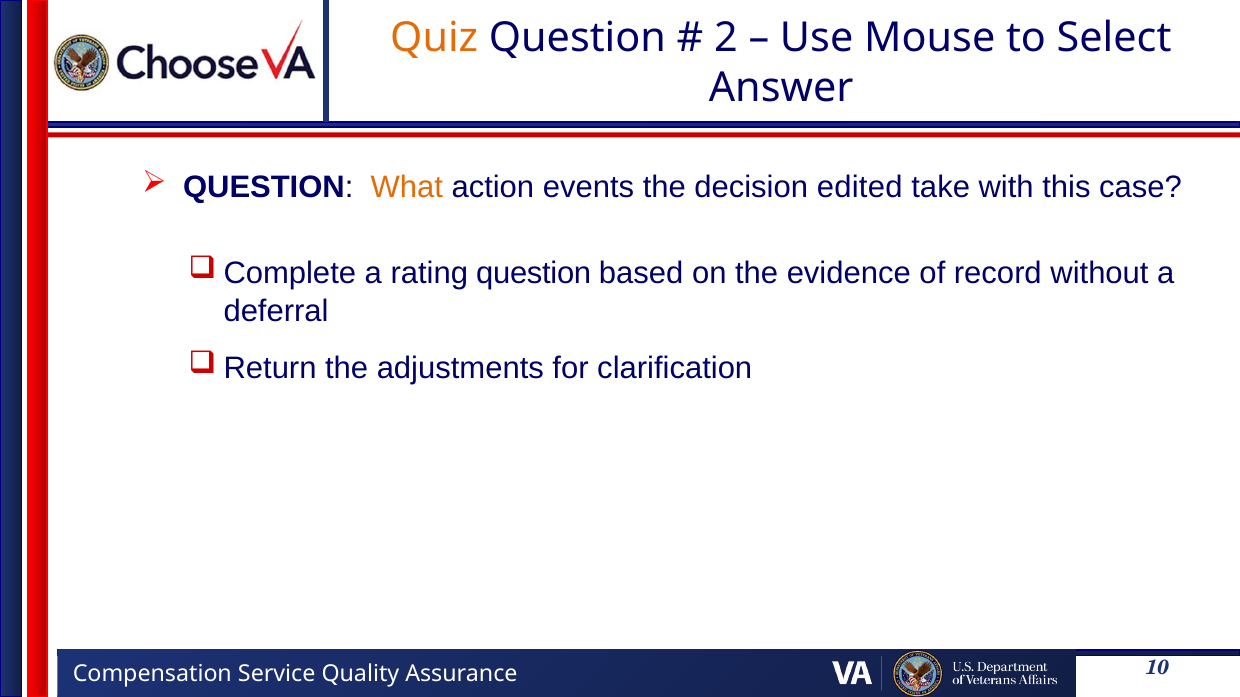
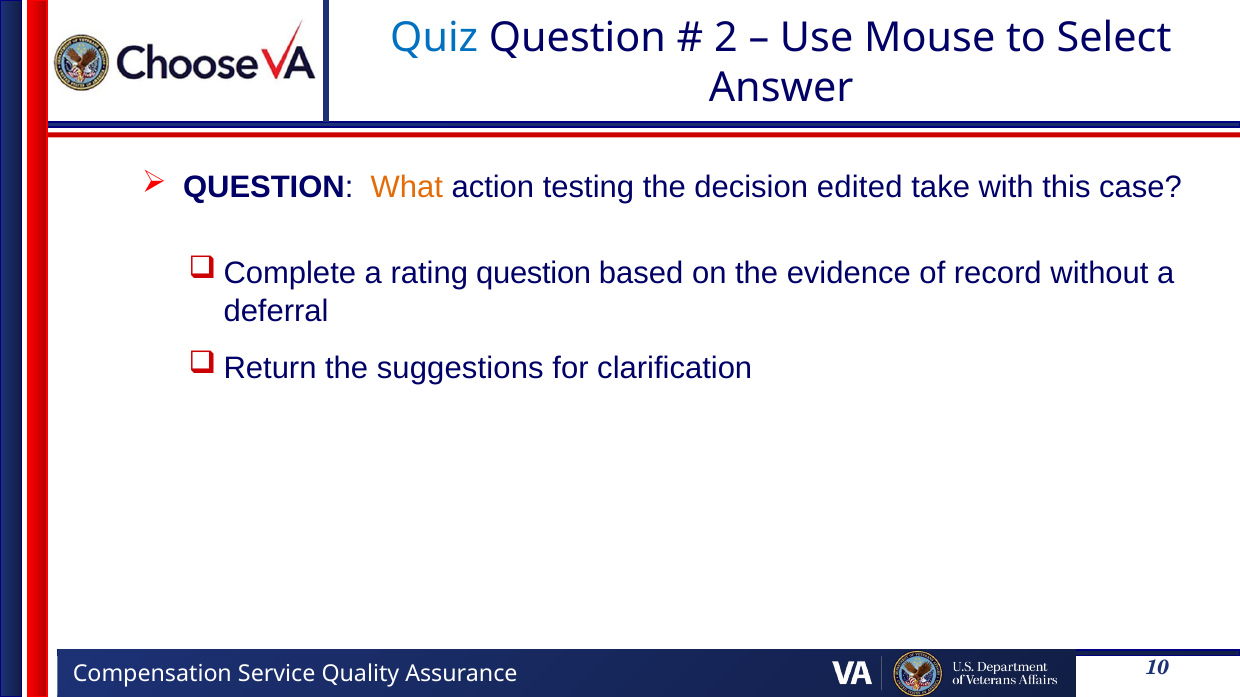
Quiz colour: orange -> blue
events: events -> testing
adjustments: adjustments -> suggestions
